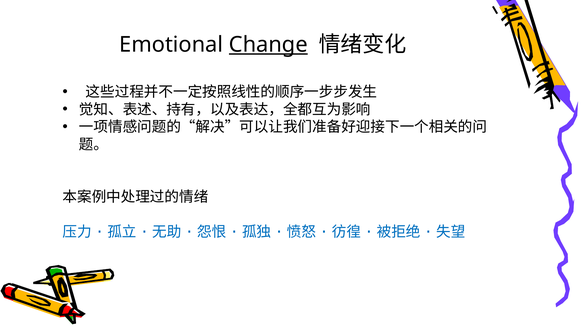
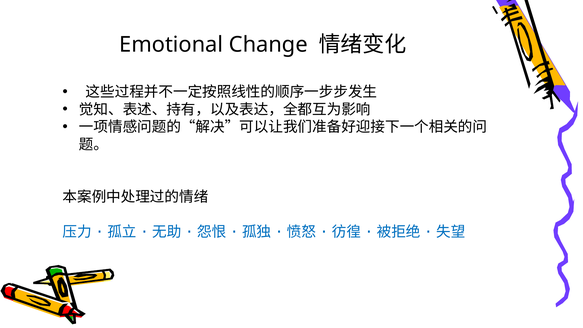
Change underline: present -> none
